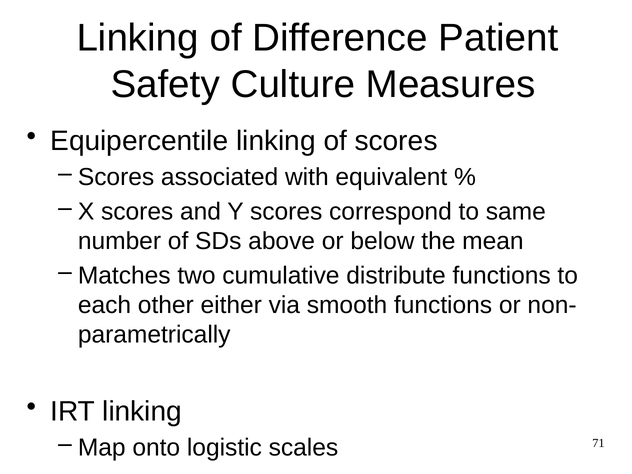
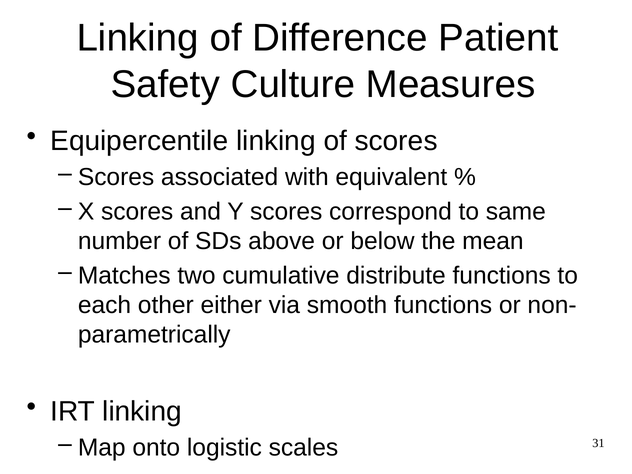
71: 71 -> 31
